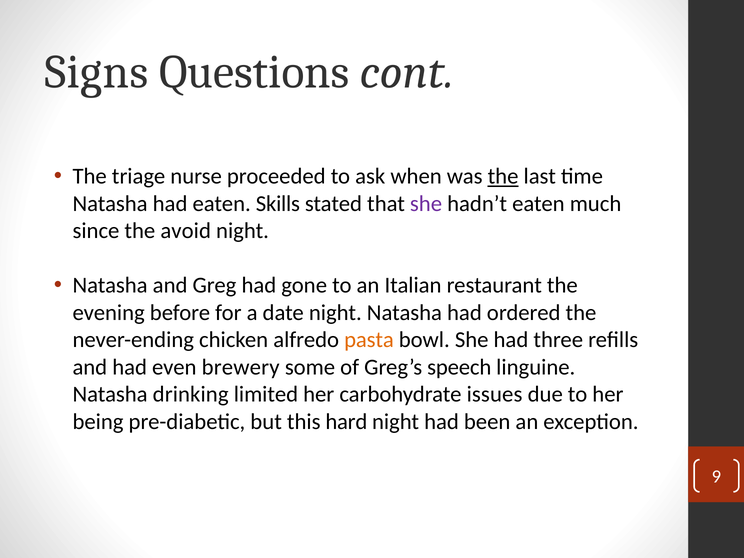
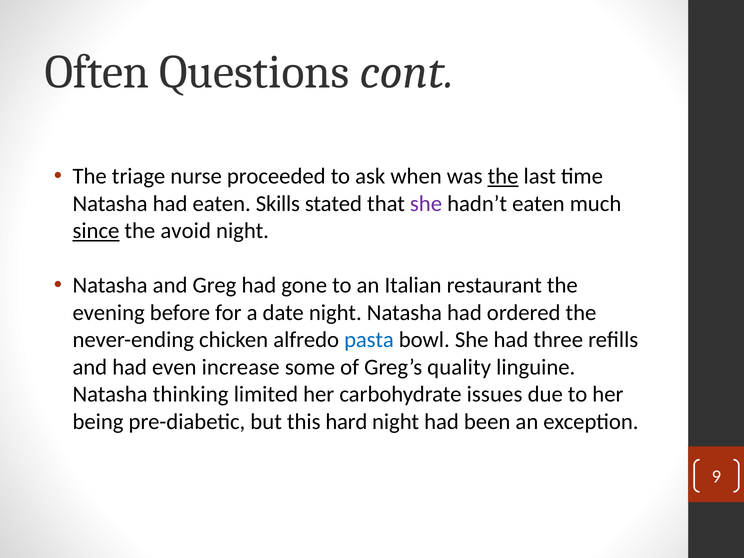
Signs: Signs -> Often
since underline: none -> present
pasta colour: orange -> blue
brewery: brewery -> increase
speech: speech -> quality
drinking: drinking -> thinking
